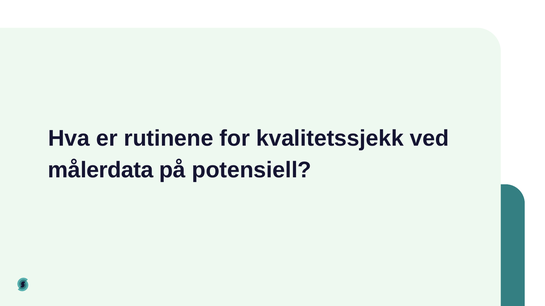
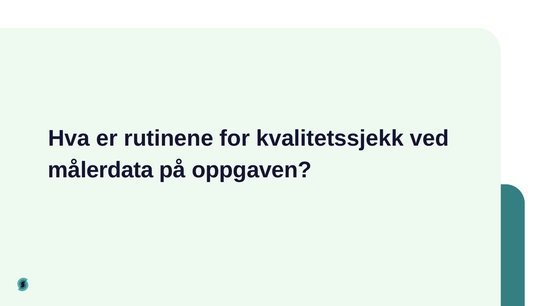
potensiell: potensiell -> oppgaven
